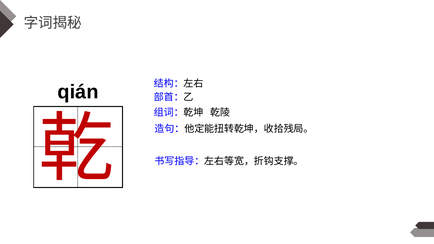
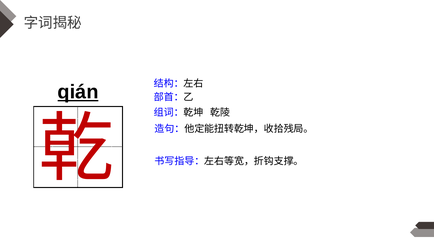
qián underline: none -> present
